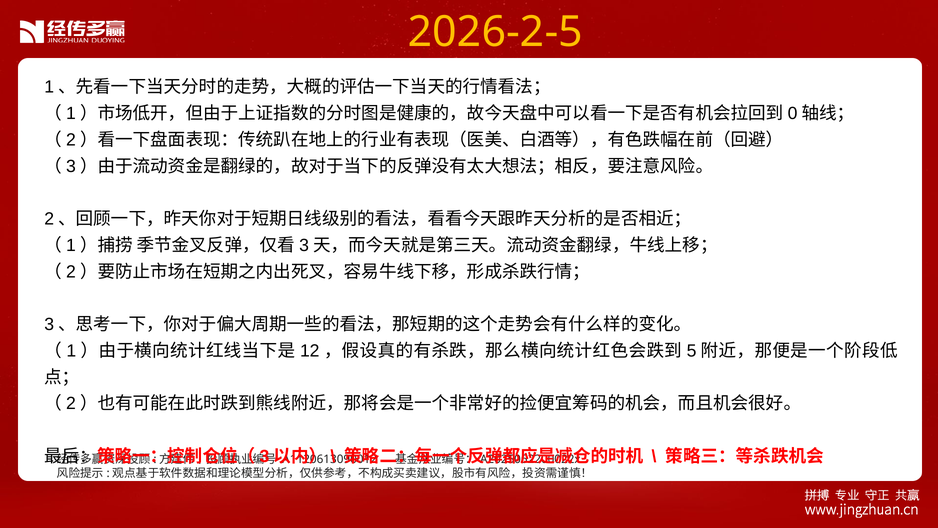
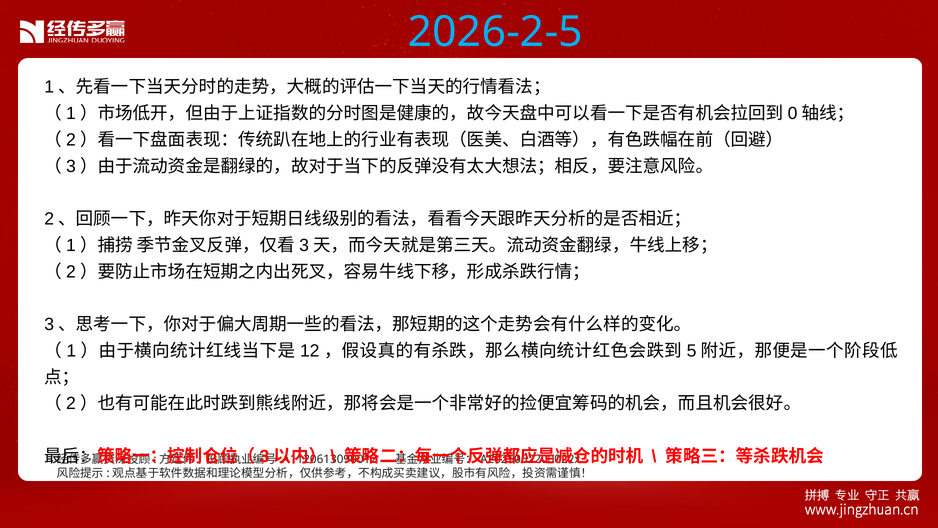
2026-2-5 colour: yellow -> light blue
